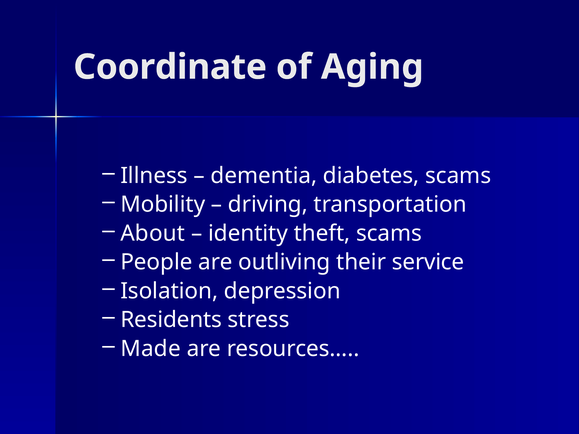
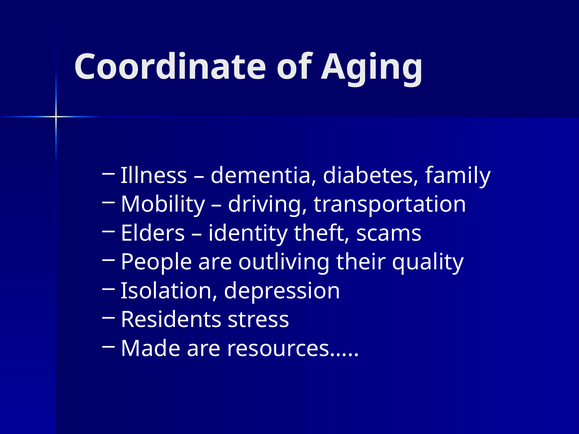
diabetes scams: scams -> family
About: About -> Elders
service: service -> quality
